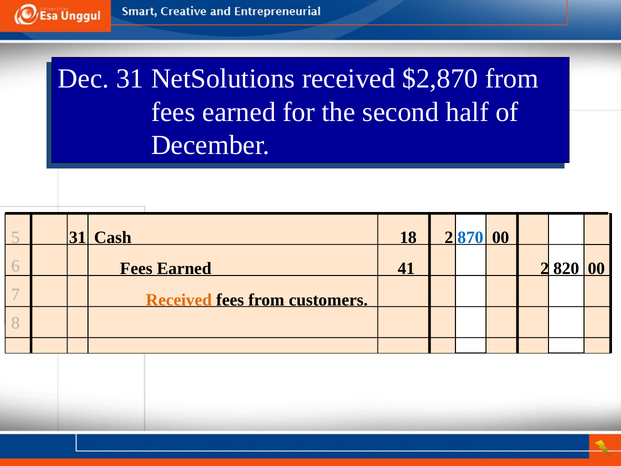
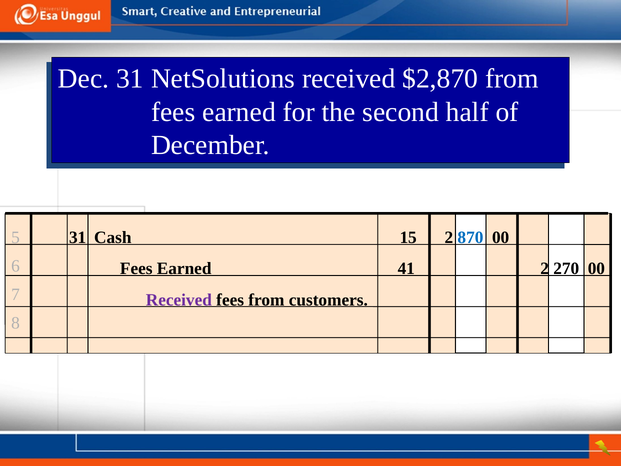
18: 18 -> 15
820: 820 -> 270
Received at (179, 300) colour: orange -> purple
